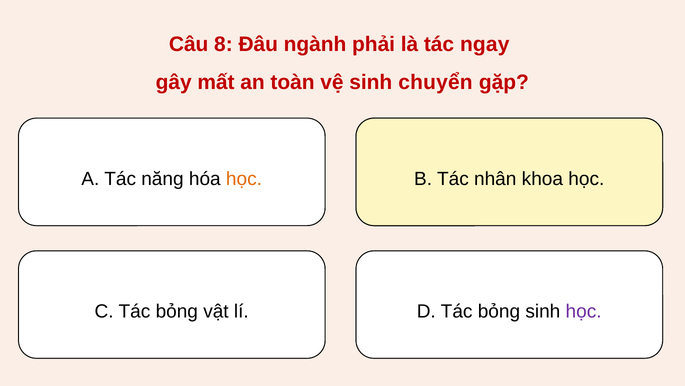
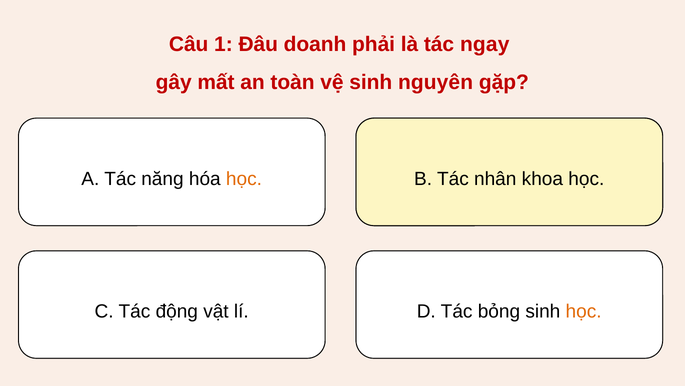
8: 8 -> 1
ngành: ngành -> doanh
chuyển: chuyển -> nguyên
C Tác bỏng: bỏng -> động
học at (584, 311) colour: purple -> orange
